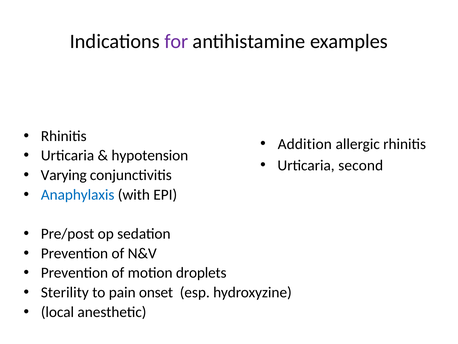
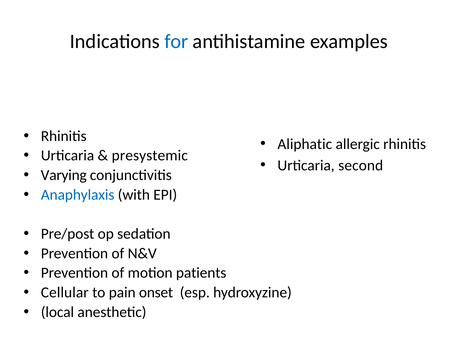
for colour: purple -> blue
Addition: Addition -> Aliphatic
hypotension: hypotension -> presystemic
droplets: droplets -> patients
Sterility: Sterility -> Cellular
